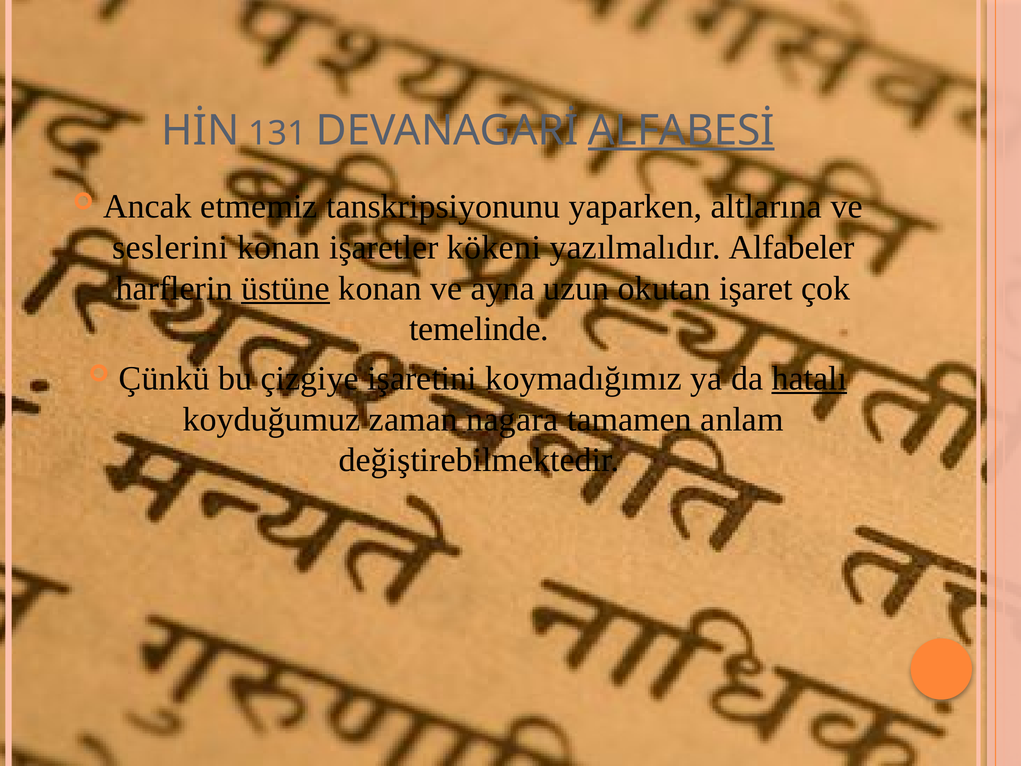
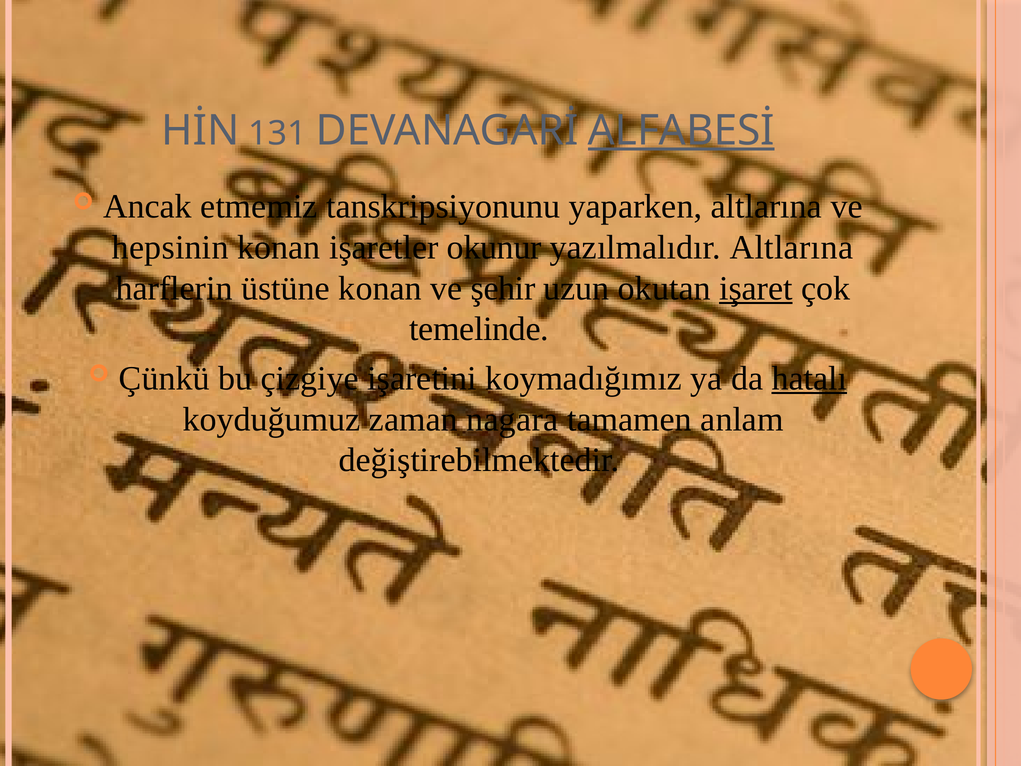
seslerini: seslerini -> hepsinin
kökeni: kökeni -> okunur
yazılmalıdır Alfabeler: Alfabeler -> Altlarına
üstüne underline: present -> none
ayna: ayna -> şehir
işaret underline: none -> present
